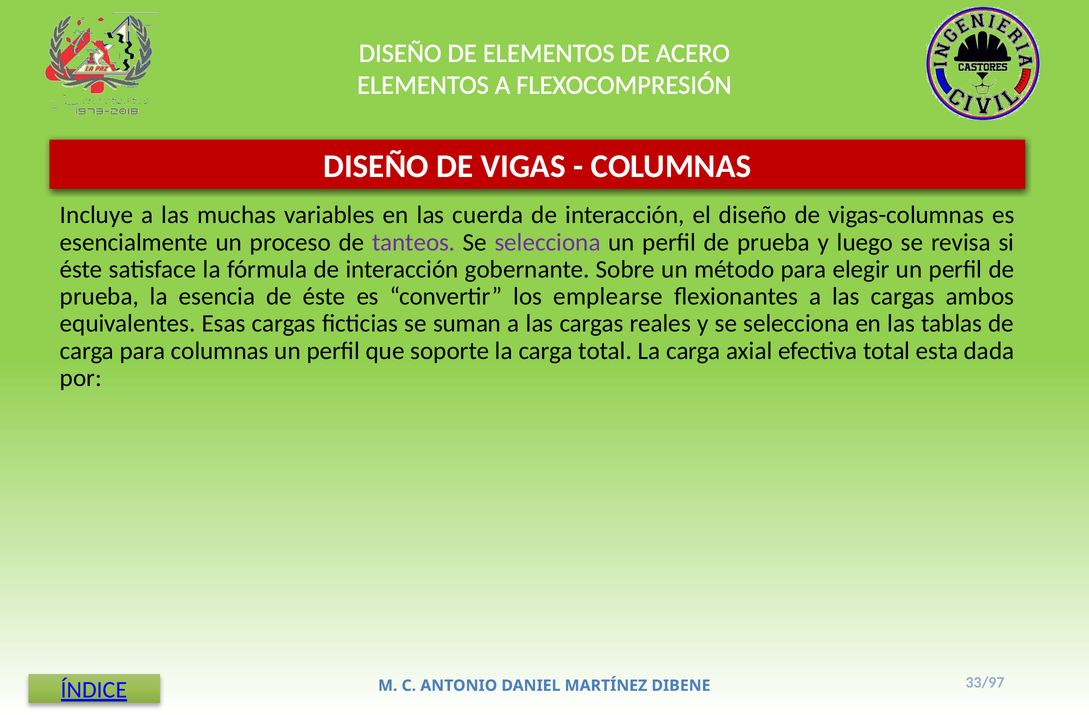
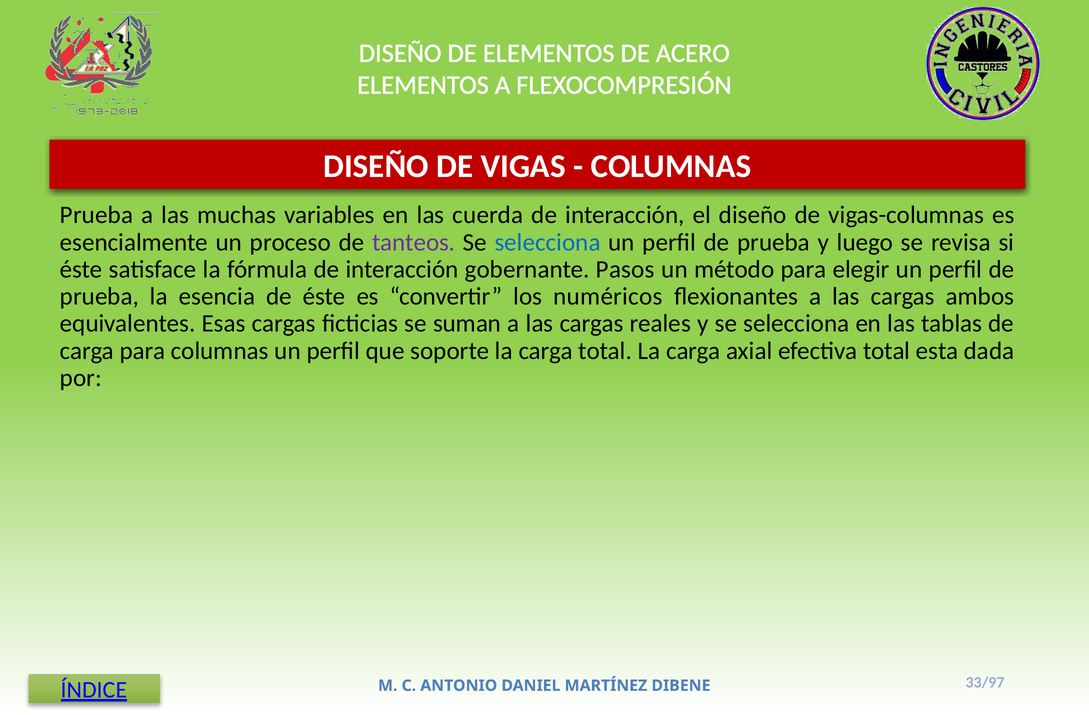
Incluye at (97, 215): Incluye -> Prueba
selecciona at (548, 242) colour: purple -> blue
Sobre: Sobre -> Pasos
emplearse: emplearse -> numéricos
